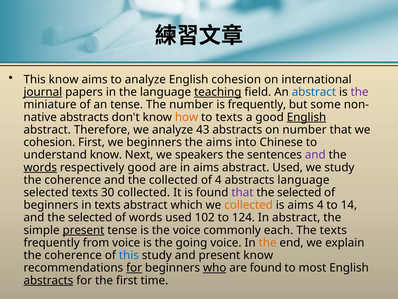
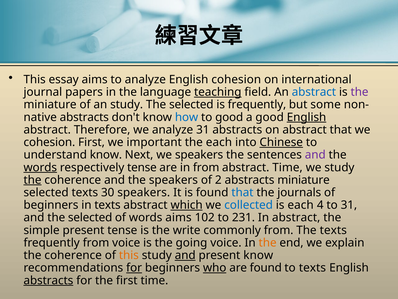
This know: know -> essay
journal underline: present -> none
an tense: tense -> study
number at (191, 104): number -> selected
how colour: orange -> blue
to texts: texts -> good
analyze 43: 43 -> 31
on number: number -> abstract
we beginners: beginners -> important
the aims: aims -> each
Chinese underline: none -> present
respectively good: good -> tense
in aims: aims -> from
abstract Used: Used -> Time
the at (32, 180) underline: none -> present
the collected: collected -> speakers
of 4: 4 -> 2
abstracts language: language -> miniature
30 collected: collected -> speakers
that at (242, 192) colour: purple -> blue
selected at (299, 192): selected -> journals
which underline: none -> present
collected at (249, 205) colour: orange -> blue
is aims: aims -> each
to 14: 14 -> 31
words used: used -> aims
124: 124 -> 231
present at (83, 230) underline: present -> none
the voice: voice -> write
commonly each: each -> from
this at (129, 255) colour: blue -> orange
and at (185, 255) underline: none -> present
to most: most -> texts
